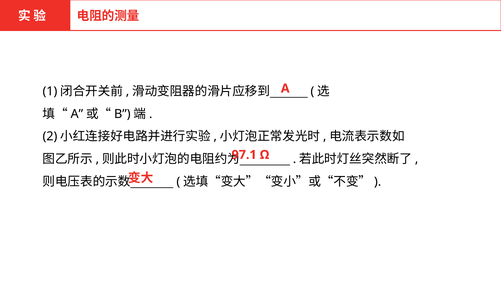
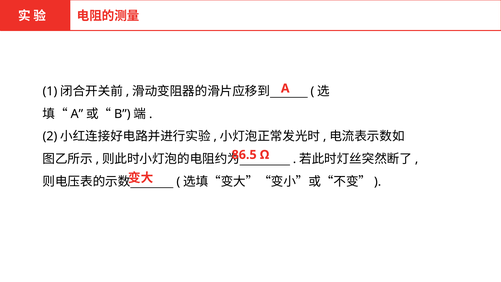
97.1: 97.1 -> 86.5
